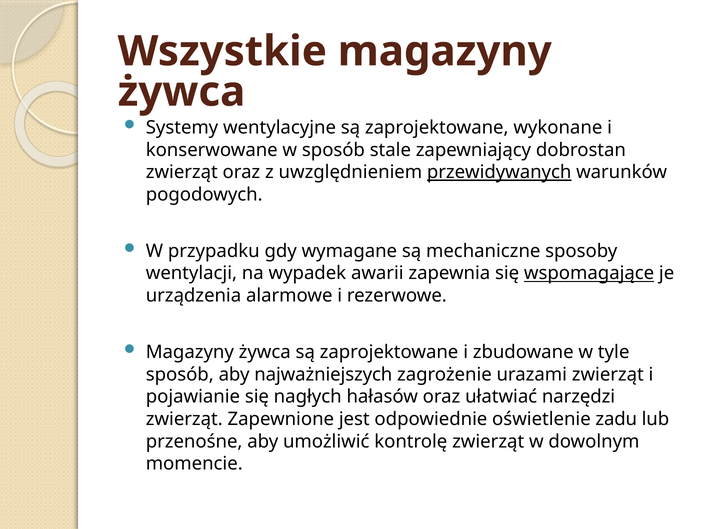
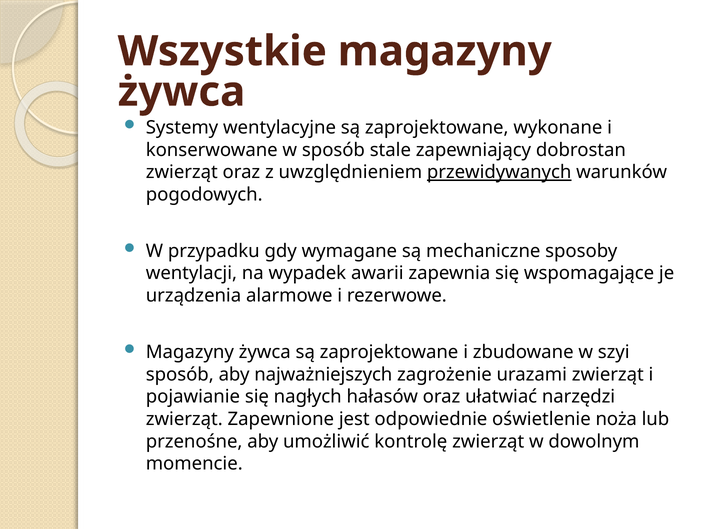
wspomagające underline: present -> none
tyle: tyle -> szyi
zadu: zadu -> noża
